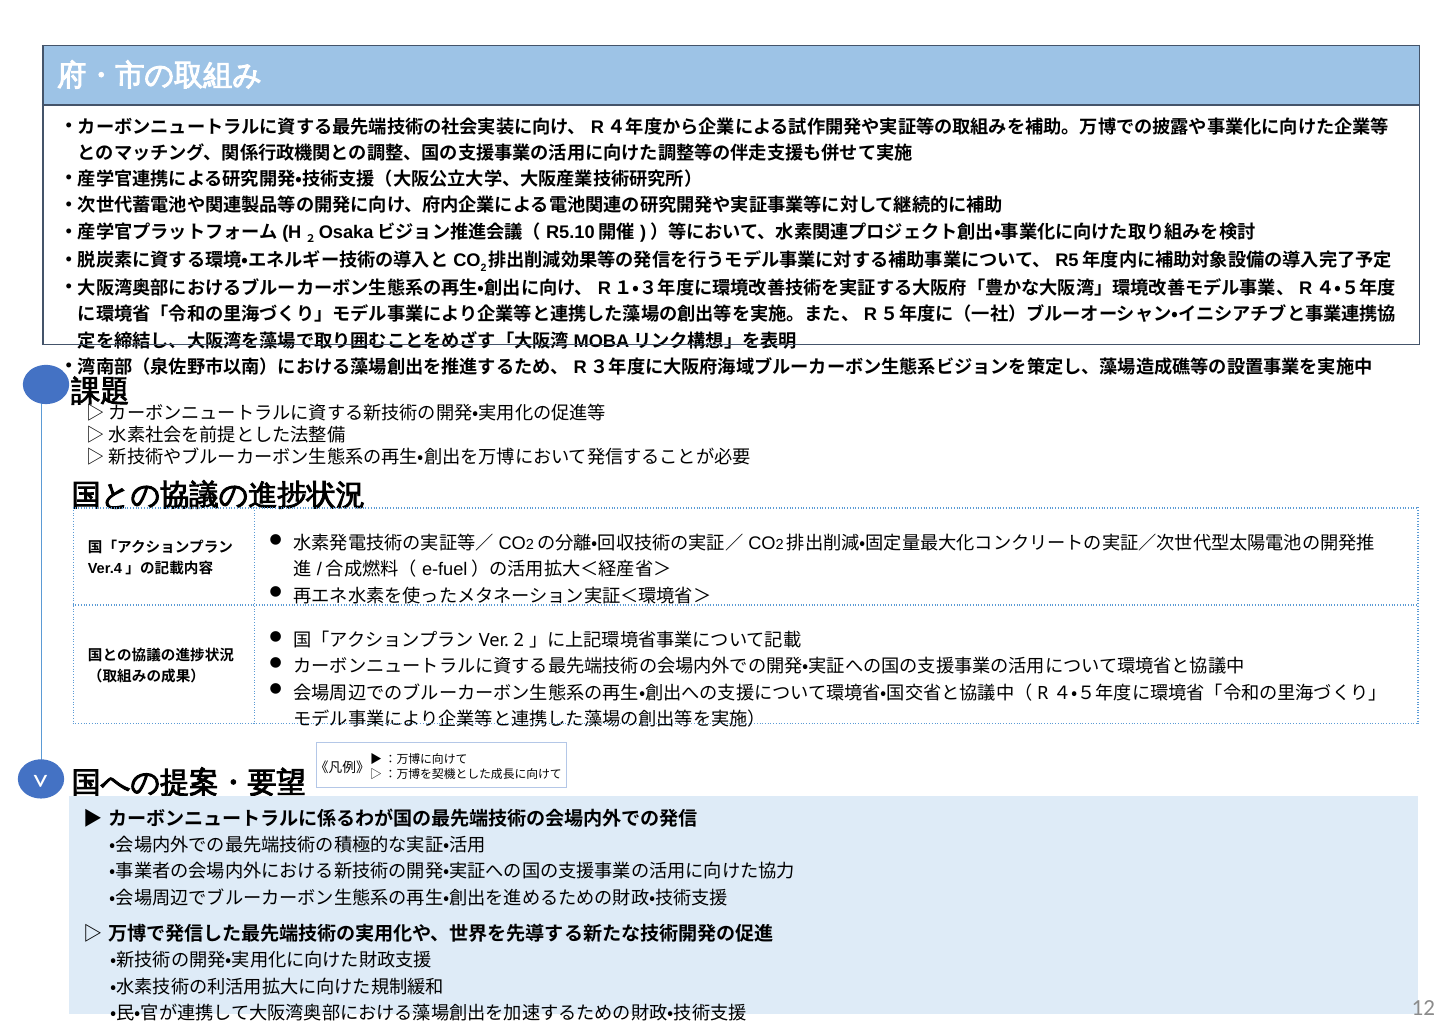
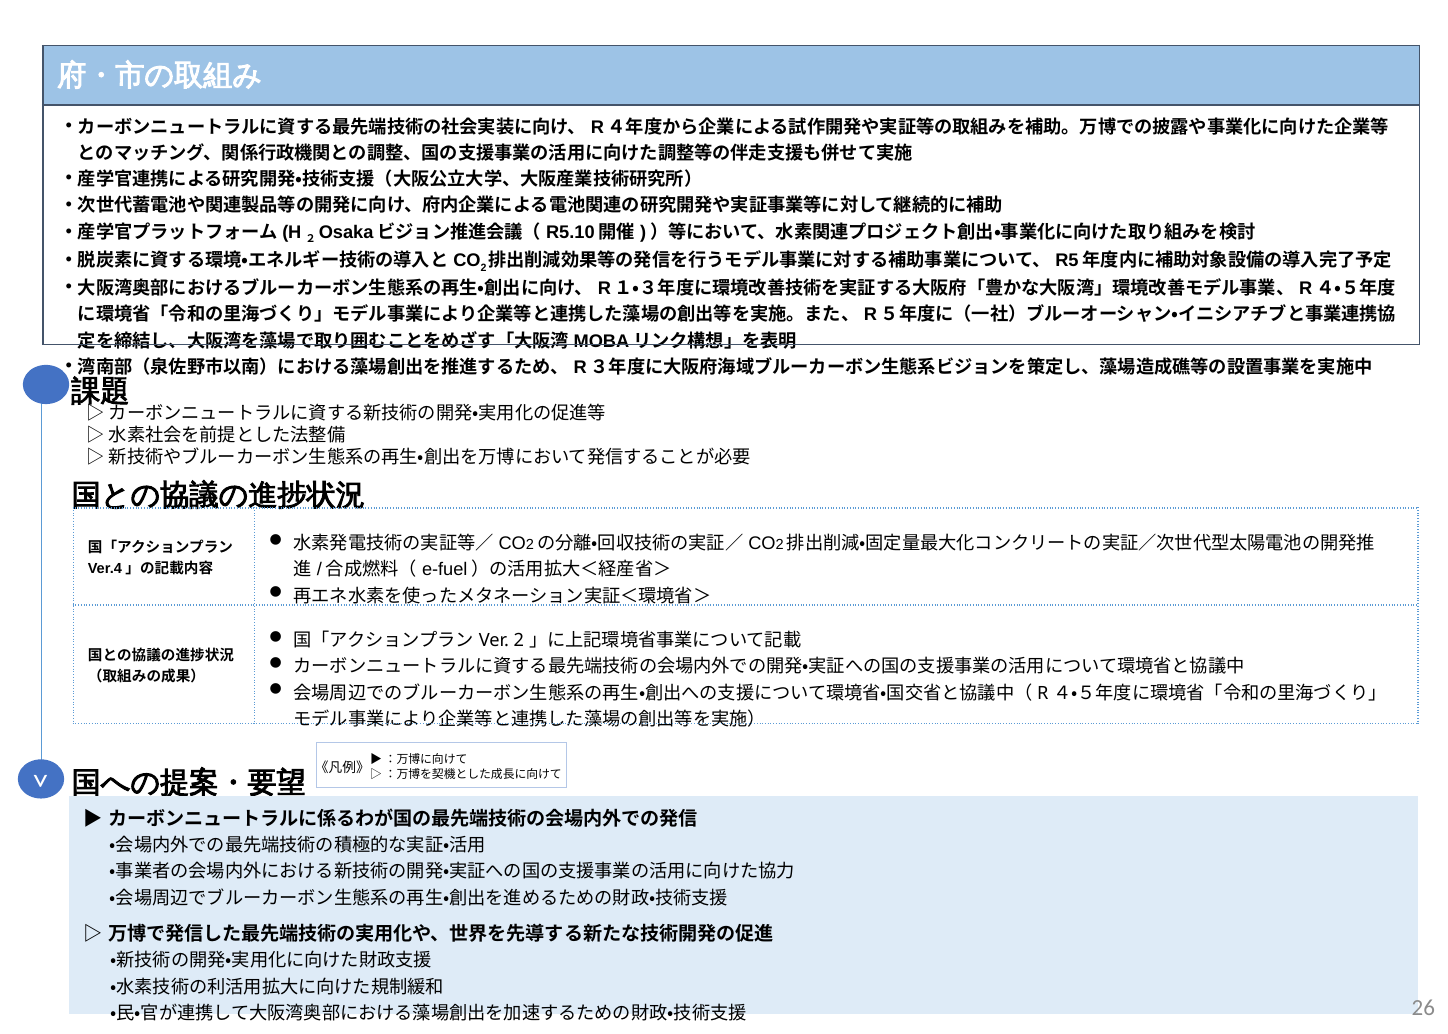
12: 12 -> 26
